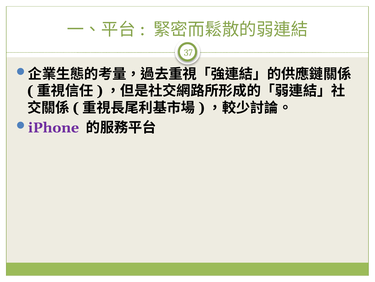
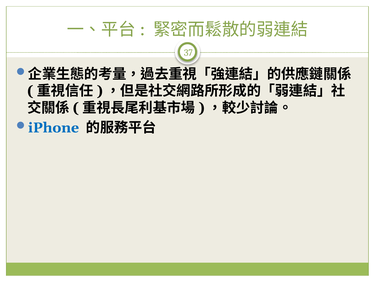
iPhone colour: purple -> blue
